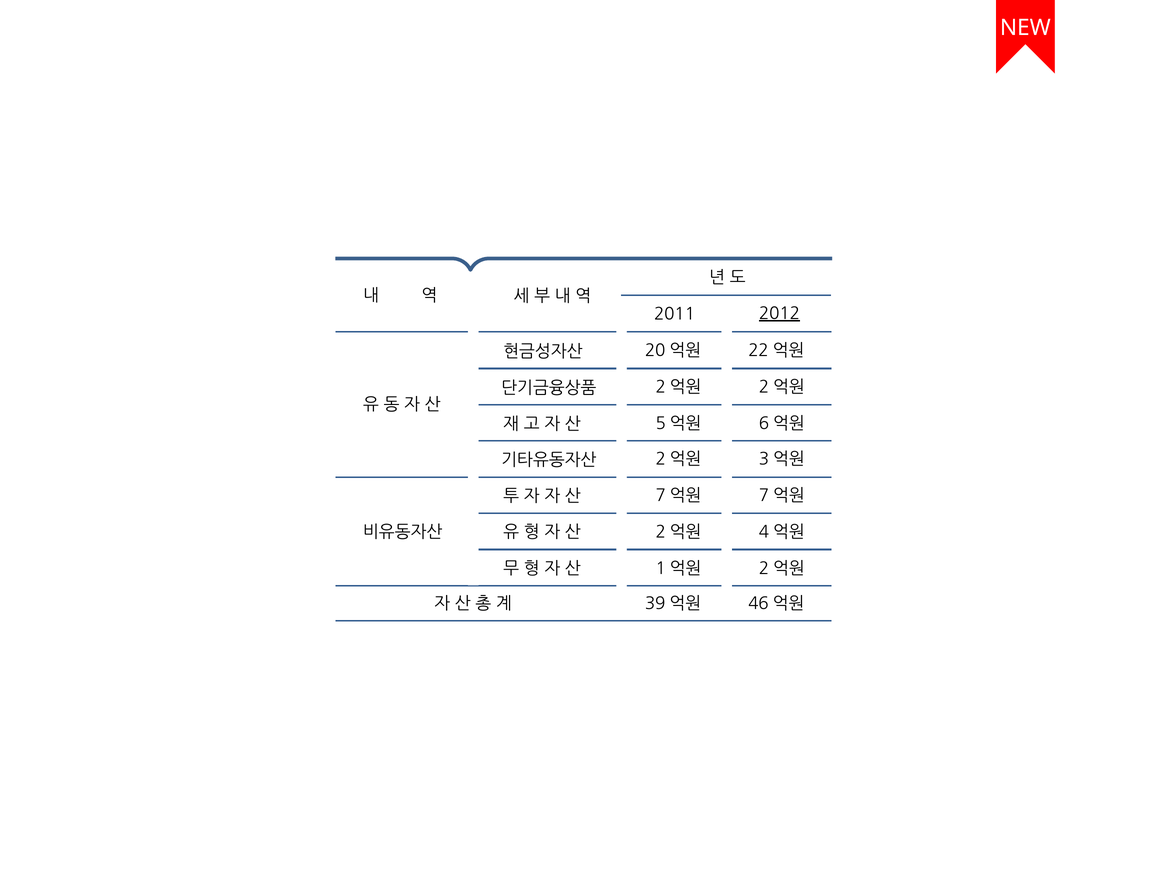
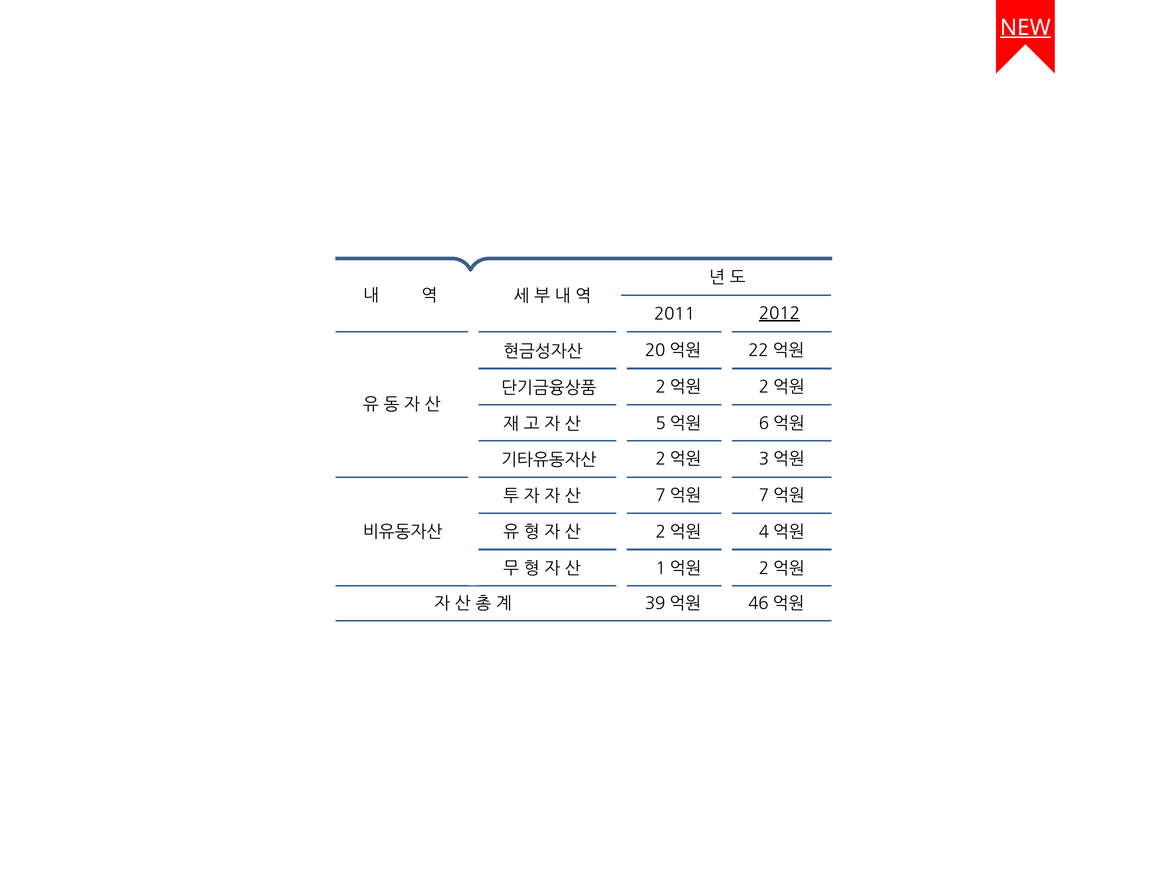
NEW underline: none -> present
